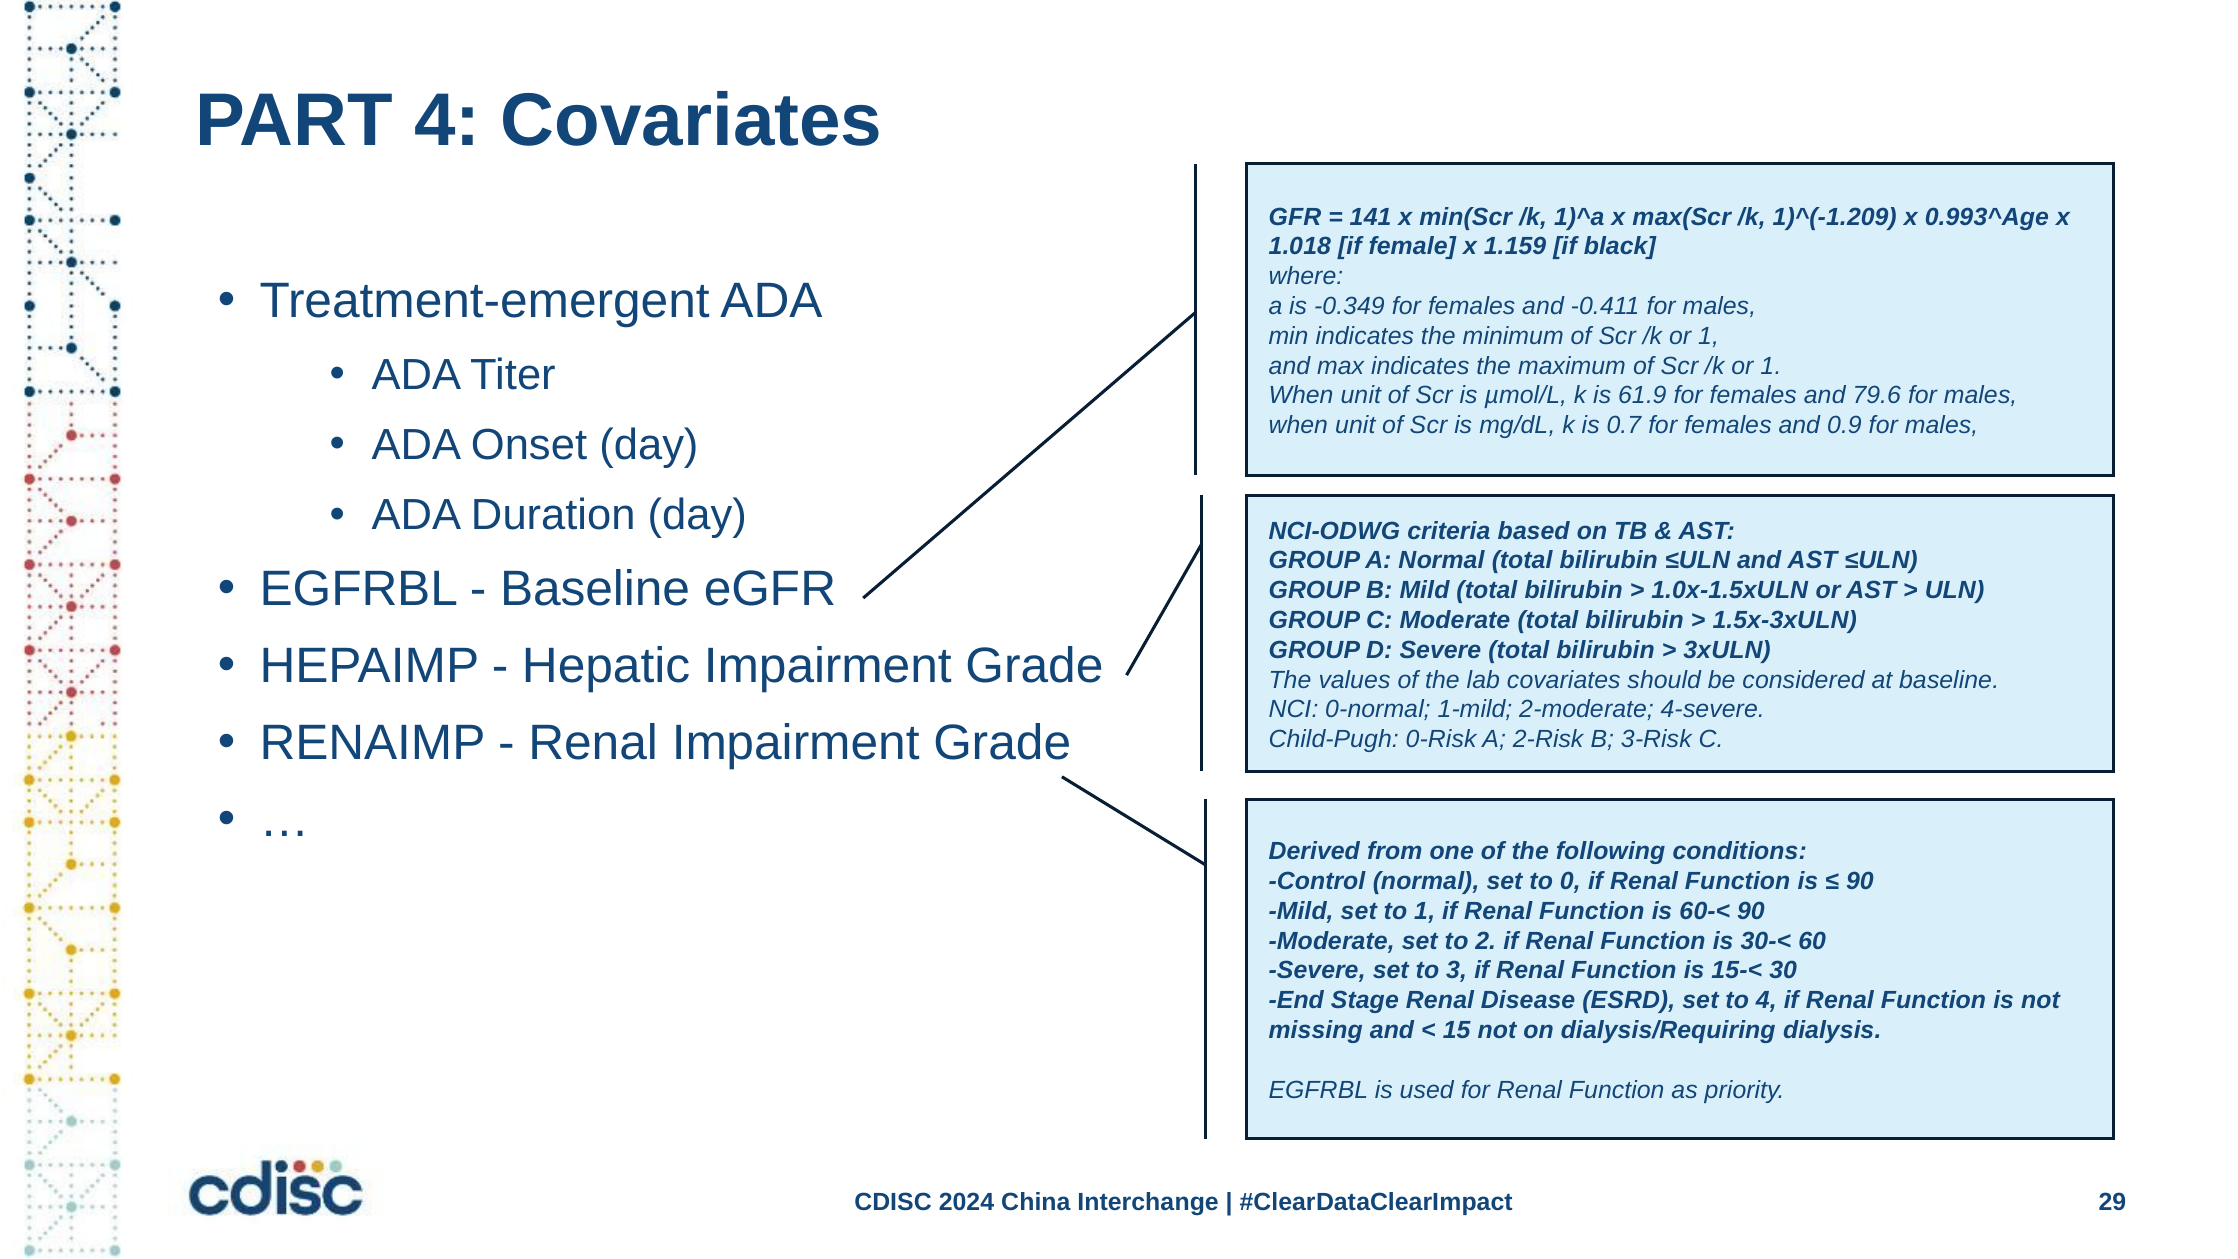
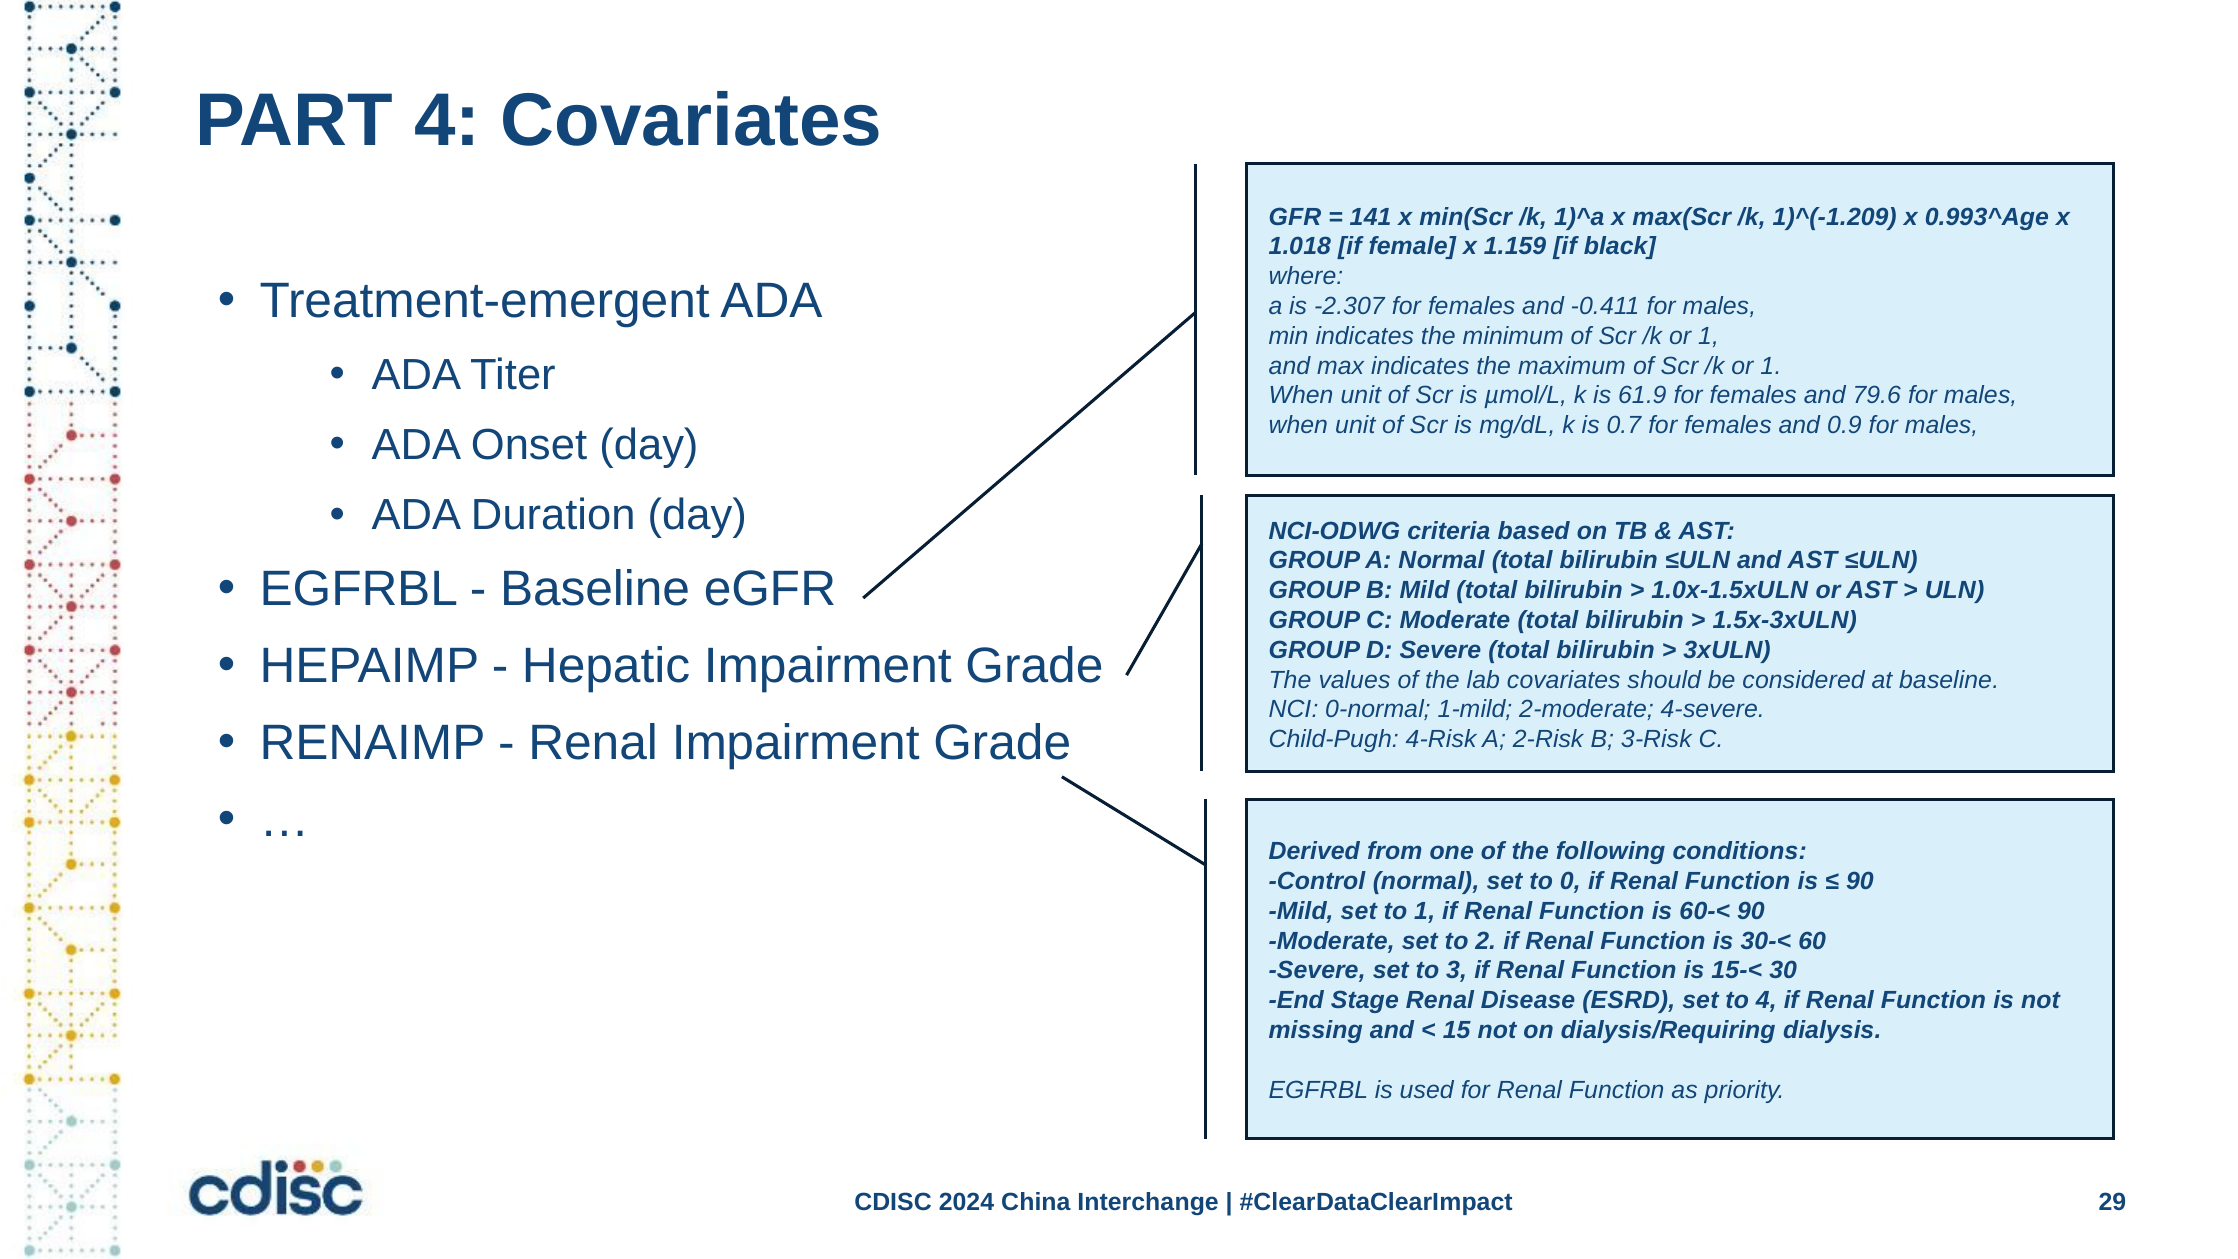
-0.349: -0.349 -> -2.307
0-Risk: 0-Risk -> 4-Risk
